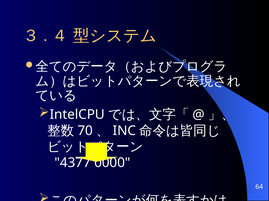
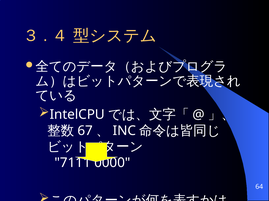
70: 70 -> 67
4377: 4377 -> 7111
